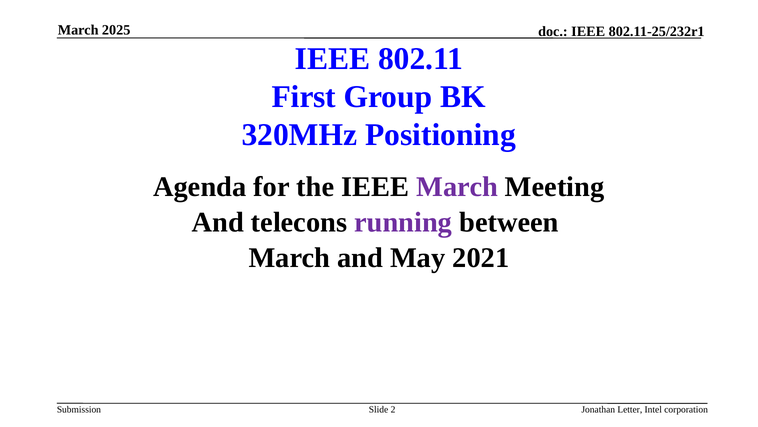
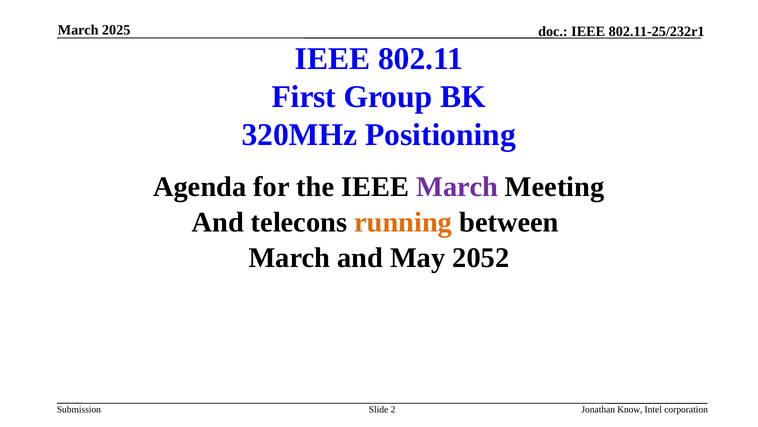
running colour: purple -> orange
2021: 2021 -> 2052
Letter: Letter -> Know
